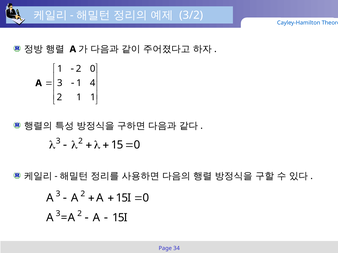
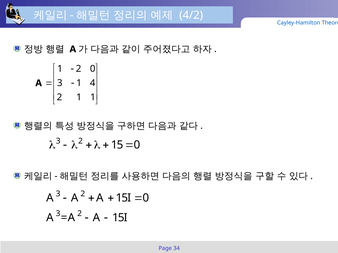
3/2: 3/2 -> 4/2
